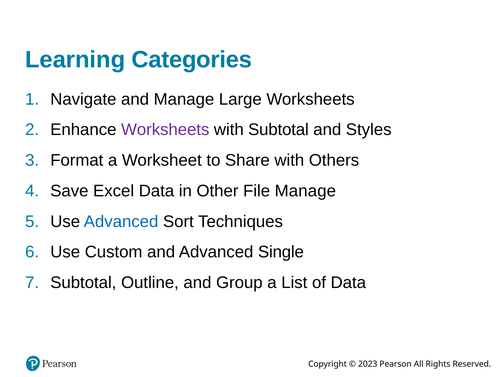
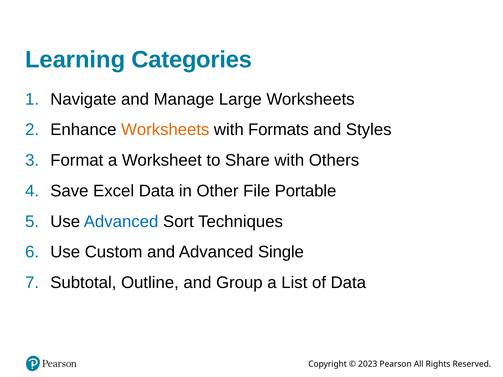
Worksheets at (165, 130) colour: purple -> orange
with Subtotal: Subtotal -> Formats
File Manage: Manage -> Portable
